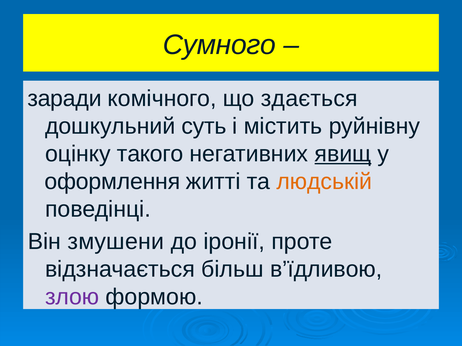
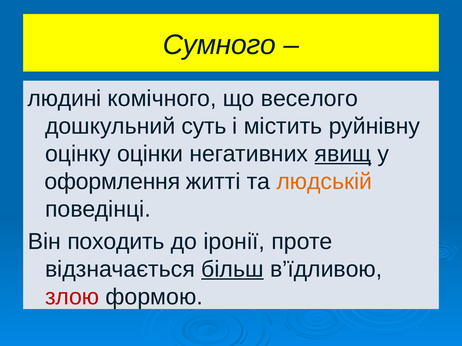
заради: заради -> людині
здається: здається -> веселого
такого: такого -> оцінки
змушени: змушени -> походить
більш underline: none -> present
злою colour: purple -> red
